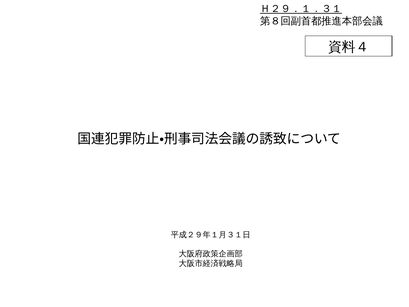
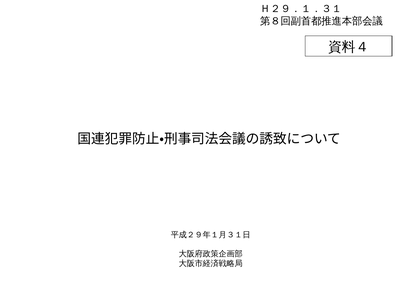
Ｈ２９．１．３１ underline: present -> none
